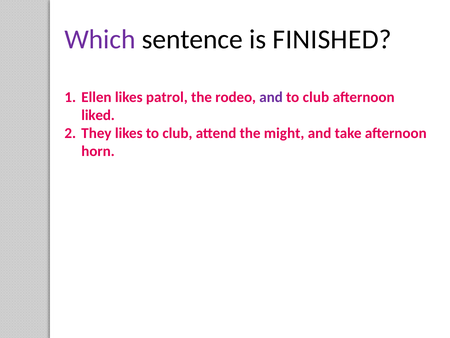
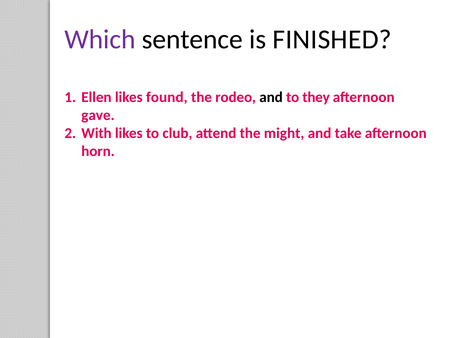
patrol: patrol -> found
and at (271, 97) colour: purple -> black
club at (316, 97): club -> they
liked: liked -> gave
They: They -> With
